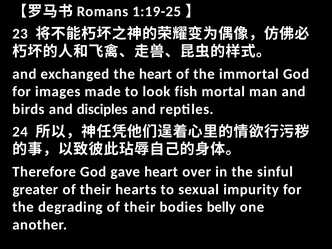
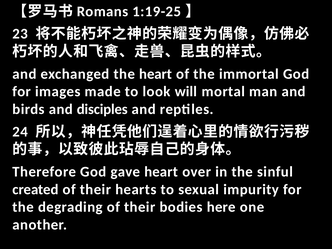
fish: fish -> will
greater: greater -> created
belly: belly -> here
